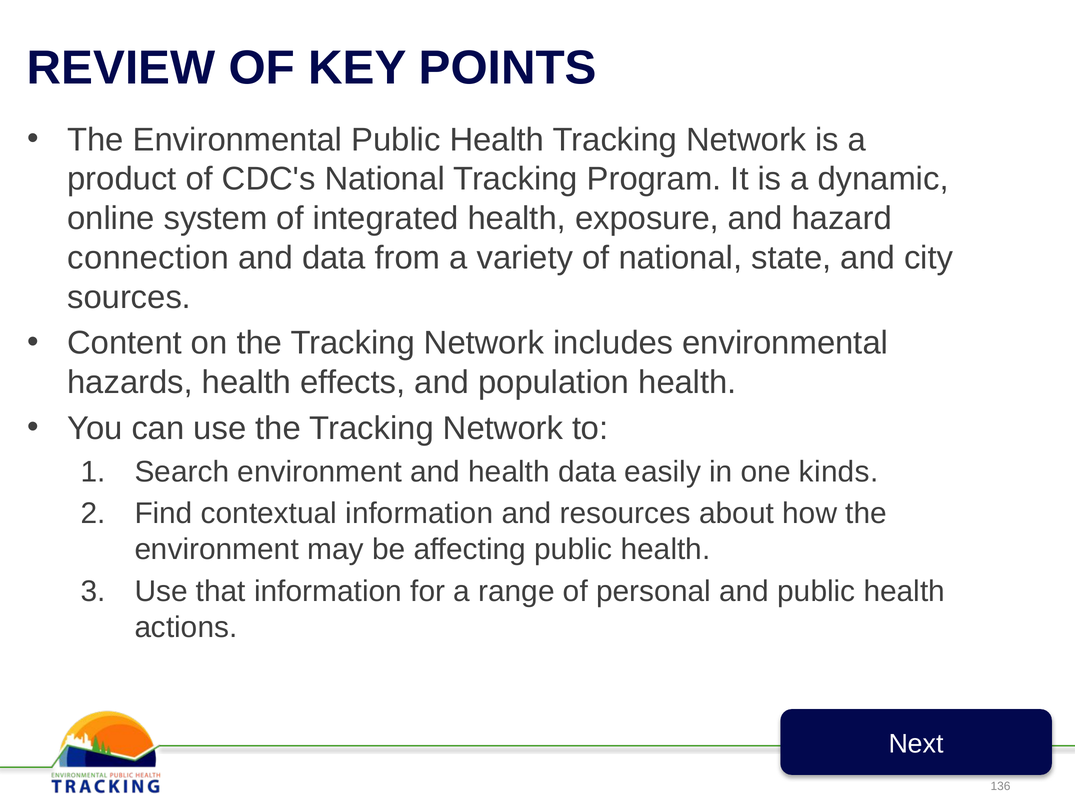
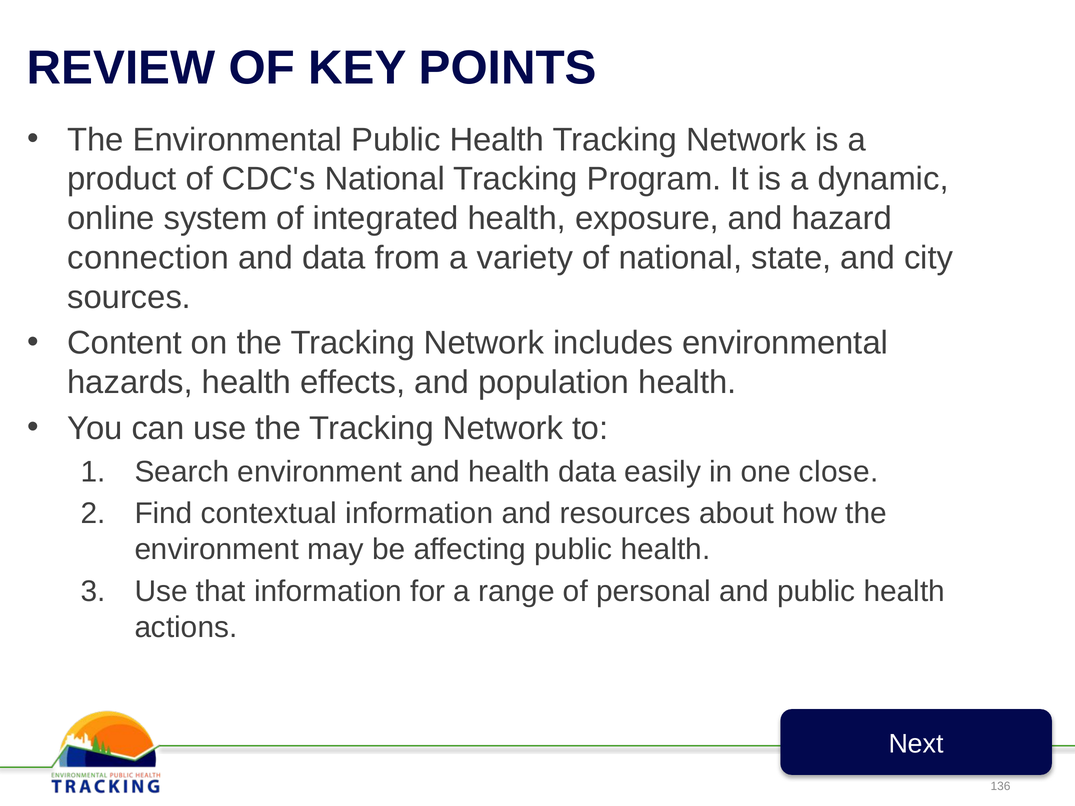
kinds: kinds -> close
